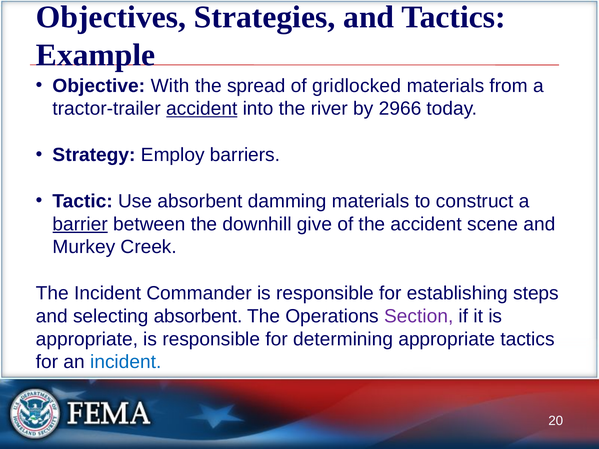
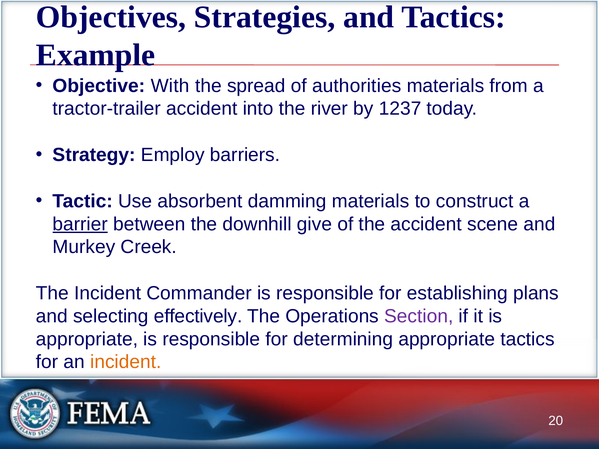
gridlocked: gridlocked -> authorities
accident at (202, 109) underline: present -> none
2966: 2966 -> 1237
steps: steps -> plans
selecting absorbent: absorbent -> effectively
incident at (126, 362) colour: blue -> orange
